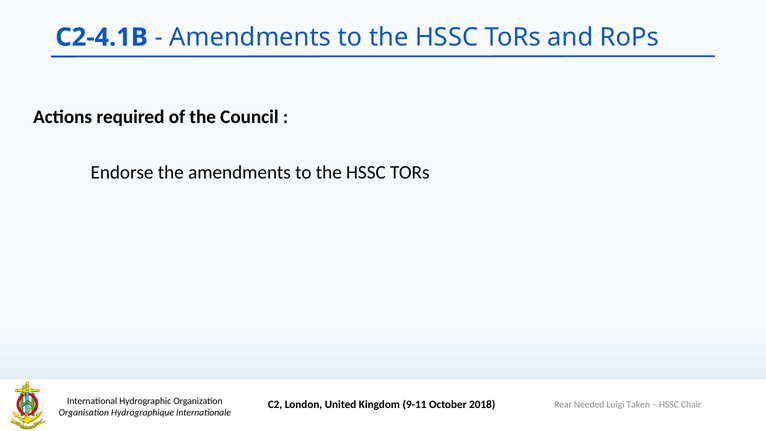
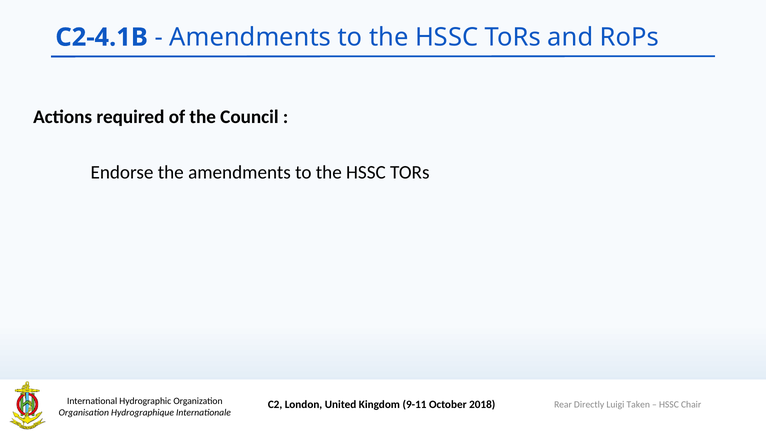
Needed: Needed -> Directly
